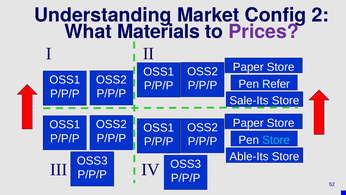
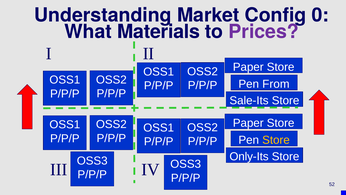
2: 2 -> 0
Refer: Refer -> From
Store at (276, 140) colour: light blue -> yellow
Able-Its: Able-Its -> Only-Its
